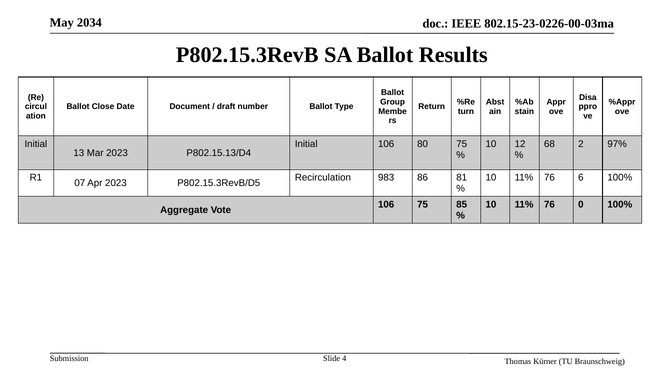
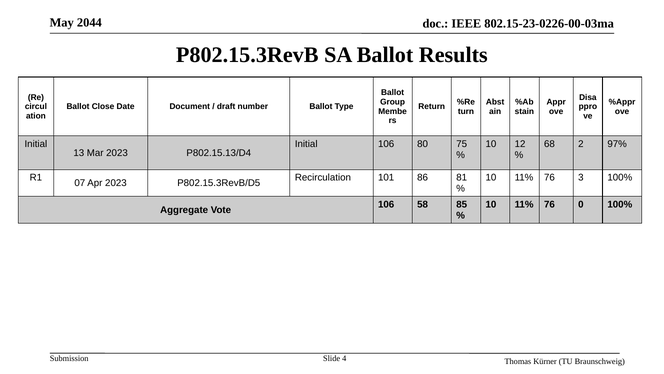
2034: 2034 -> 2044
983: 983 -> 101
6: 6 -> 3
106 75: 75 -> 58
